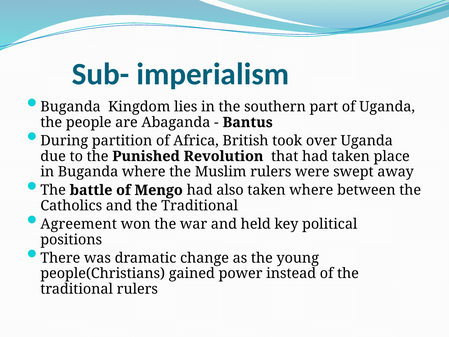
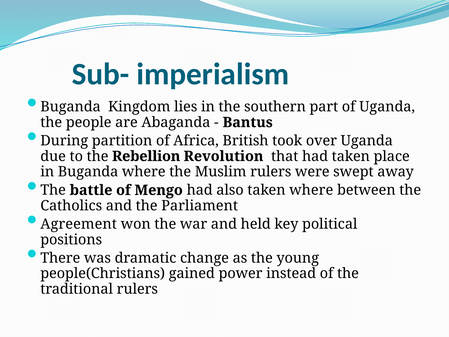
Punished: Punished -> Rebellion
and the Traditional: Traditional -> Parliament
